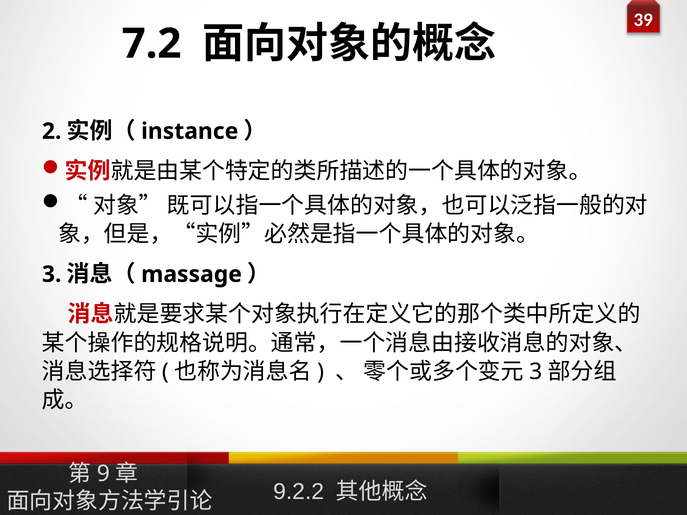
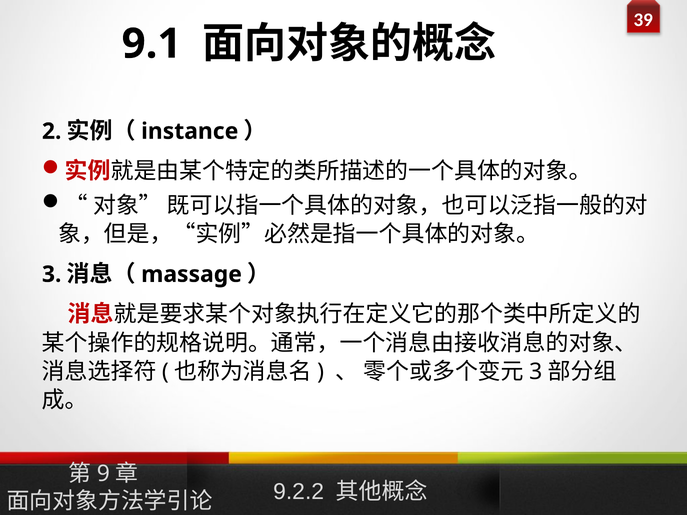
7.2: 7.2 -> 9.1
